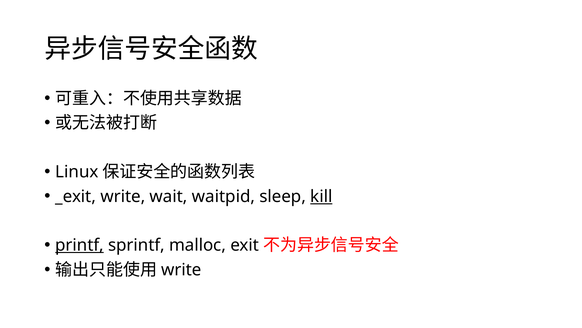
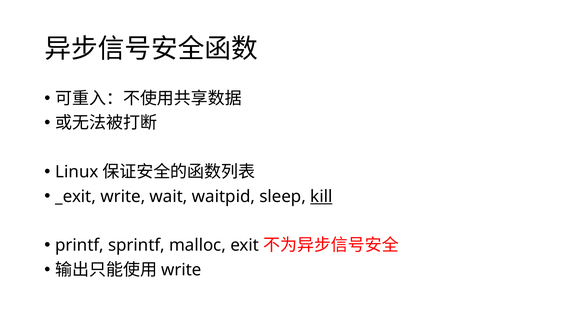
printf underline: present -> none
